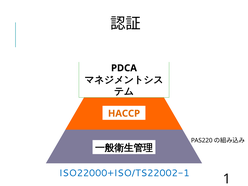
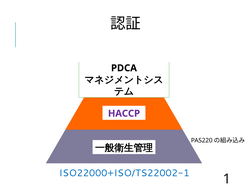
HACCP colour: orange -> purple
